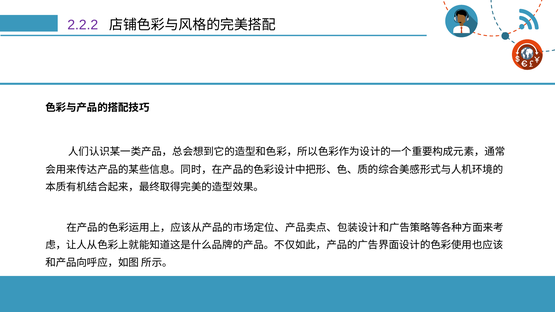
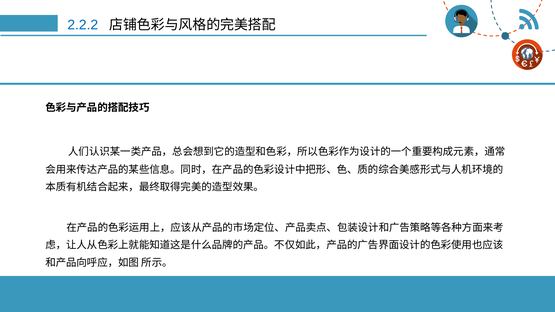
2.2.2 colour: purple -> blue
